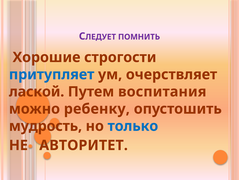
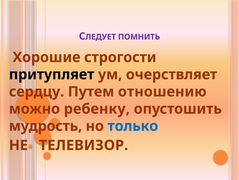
притупляет colour: blue -> black
лаской: лаской -> сердцу
воспитания: воспитания -> отношению
АВТОРИТЕТ: АВТОРИТЕТ -> ТЕЛЕВИЗОР
